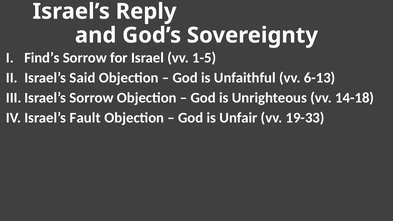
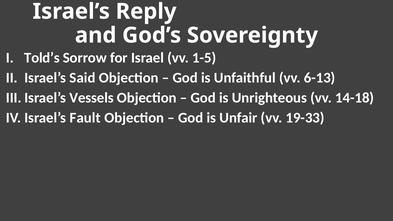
Find’s: Find’s -> Told’s
Sorrow at (92, 98): Sorrow -> Vessels
